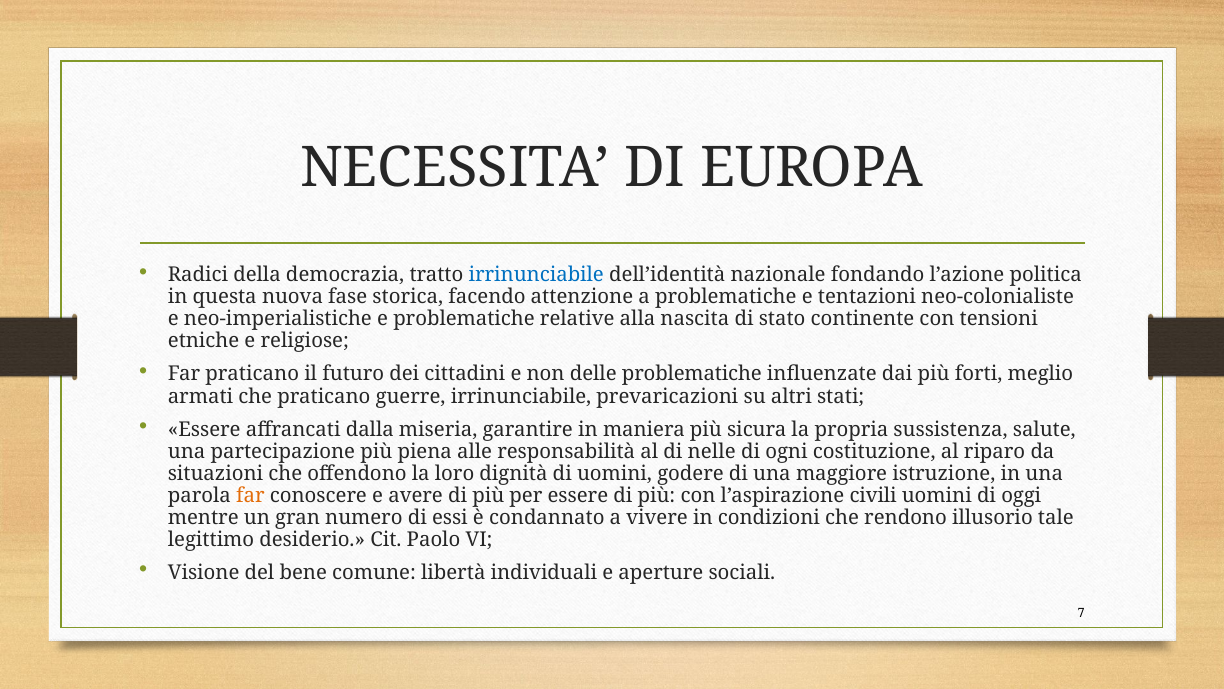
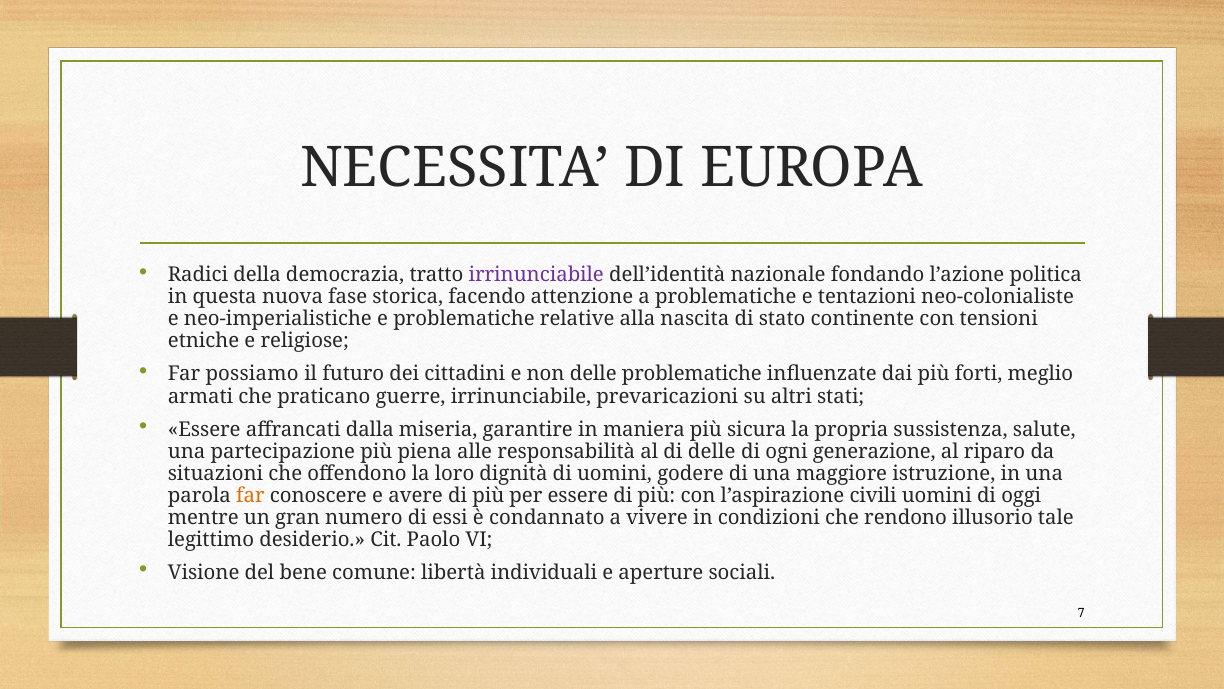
irrinunciabile at (536, 275) colour: blue -> purple
Far praticano: praticano -> possiamo
di nelle: nelle -> delle
costituzione: costituzione -> generazione
